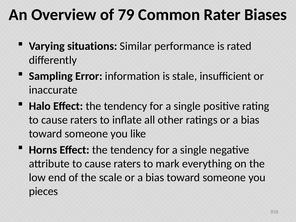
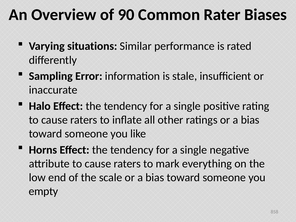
79: 79 -> 90
pieces: pieces -> empty
